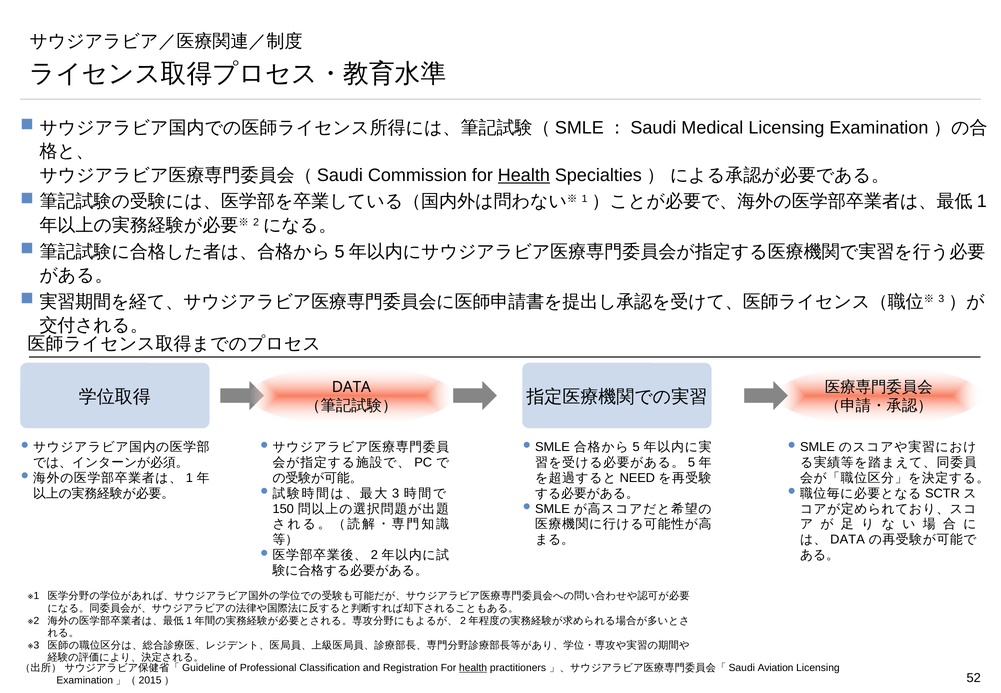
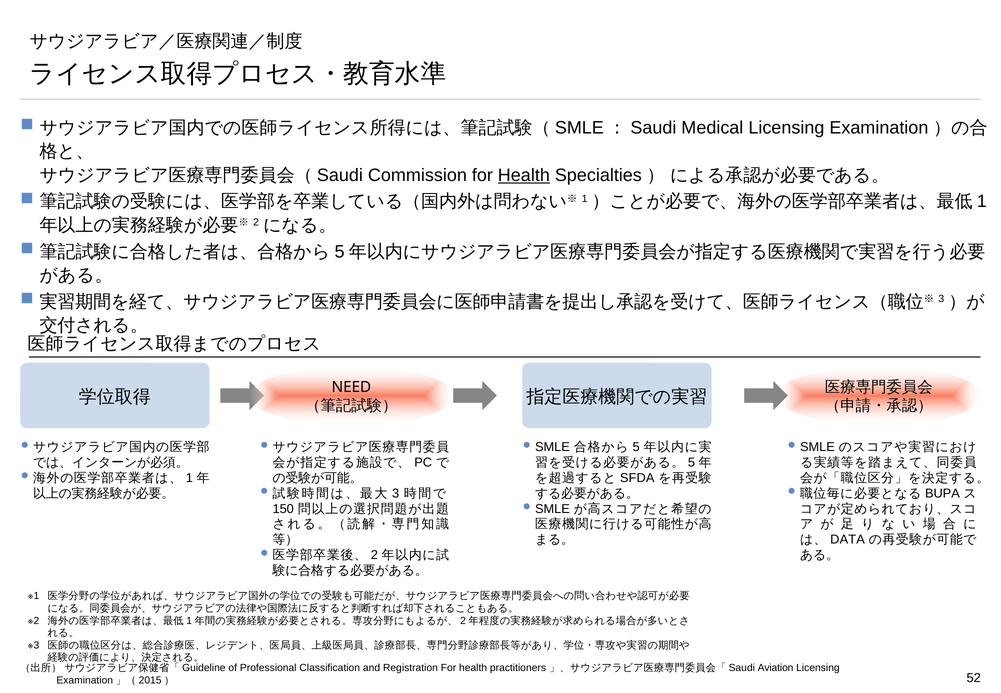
DATA at (351, 387): DATA -> NEED
NEED: NEED -> SFDA
SCTR: SCTR -> BUPA
health at (473, 668) underline: present -> none
